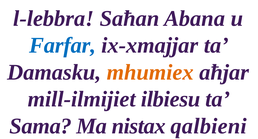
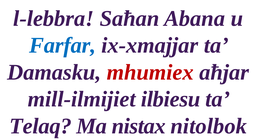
mhumiex colour: orange -> red
Sama: Sama -> Telaq
qalbieni: qalbieni -> nitolbok
